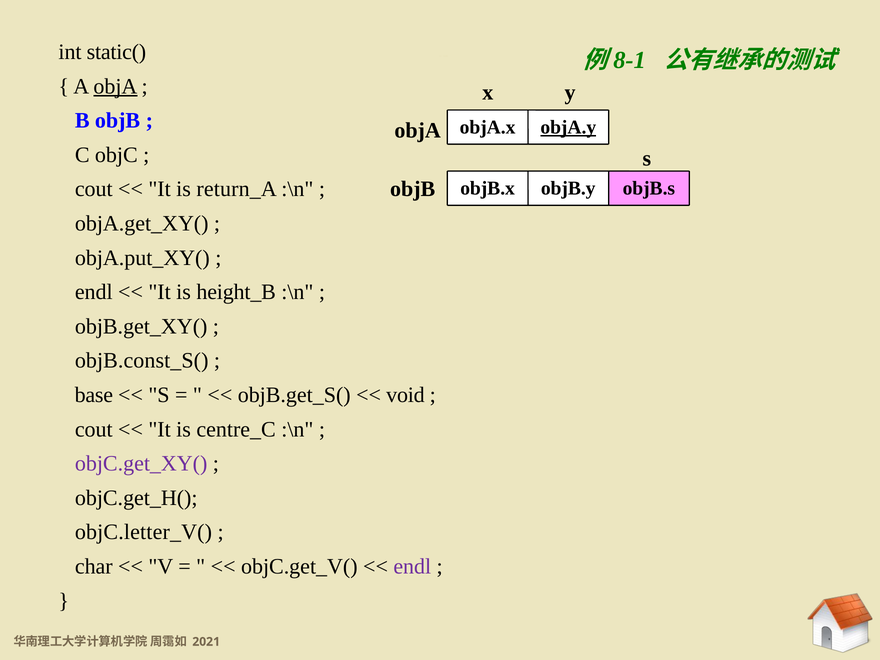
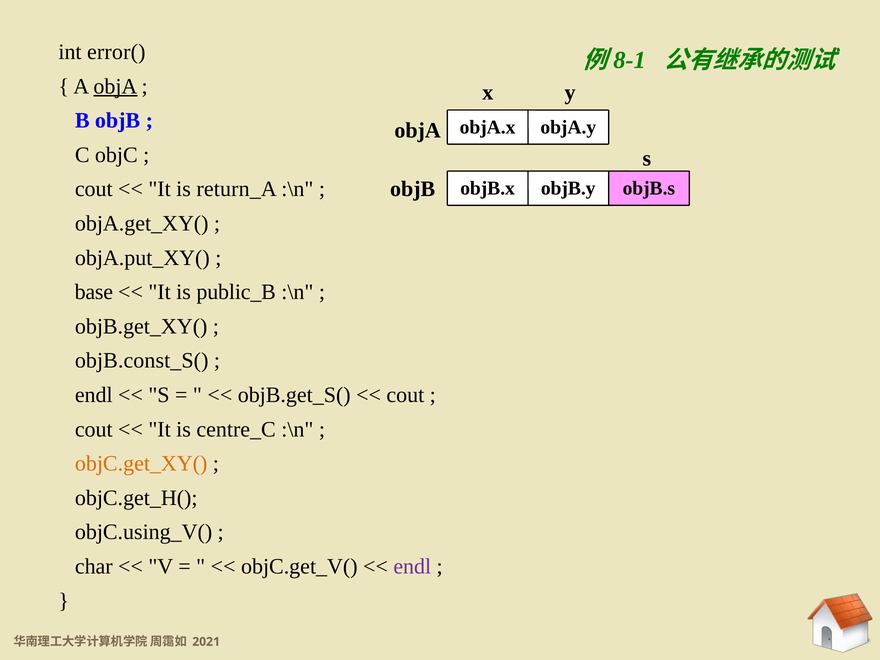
static(: static( -> error(
objA.y underline: present -> none
endl at (94, 292): endl -> base
height_B: height_B -> public_B
base at (94, 395): base -> endl
void at (405, 395): void -> cout
objC.get_XY( colour: purple -> orange
objC.letter_V(: objC.letter_V( -> objC.using_V(
